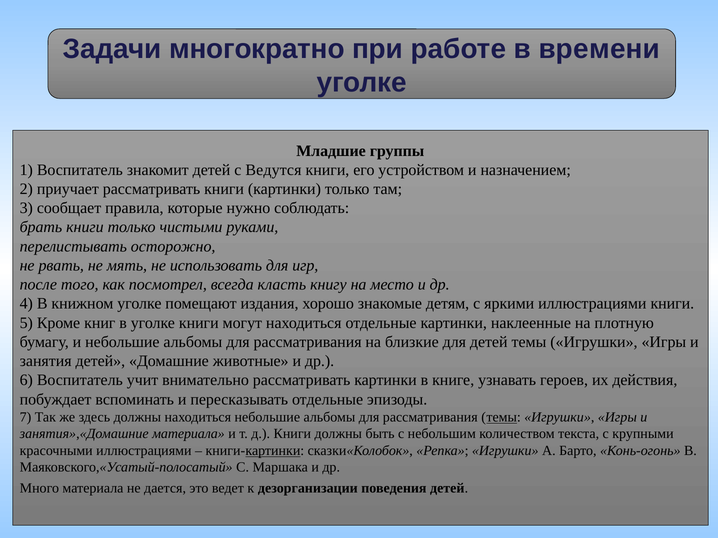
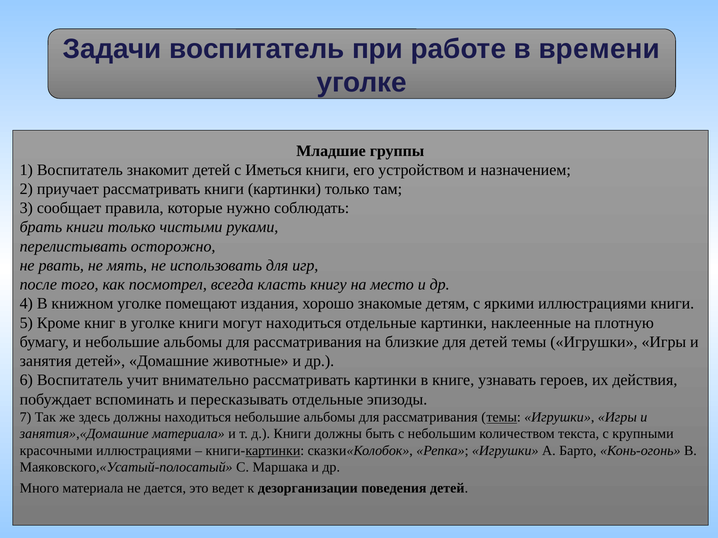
Задачи многократно: многократно -> воспитатель
Ведутся: Ведутся -> Иметься
